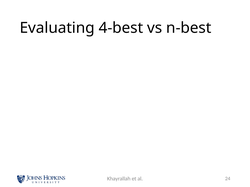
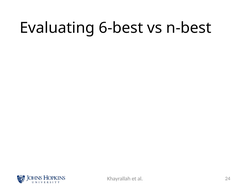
4-best: 4-best -> 6-best
